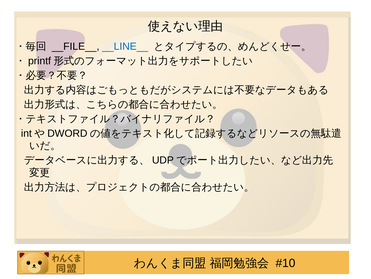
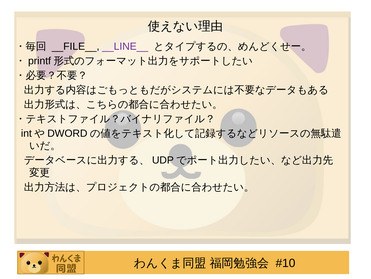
__LINE__ colour: blue -> purple
